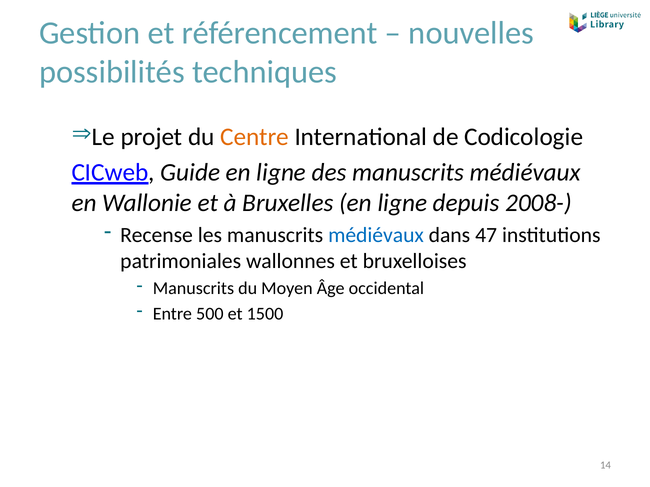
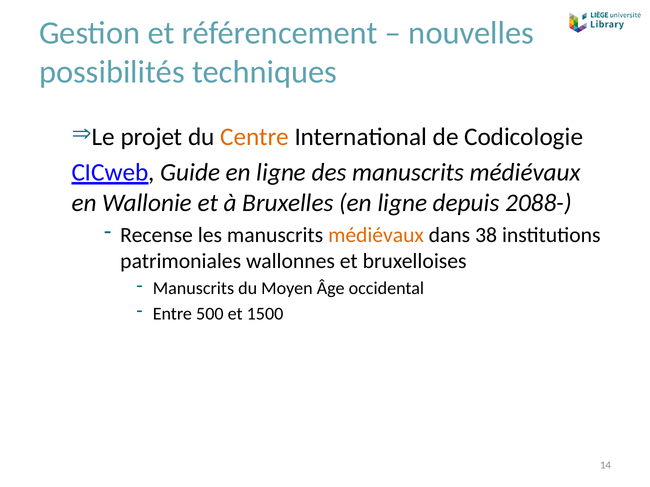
2008-: 2008- -> 2088-
médiévaux at (376, 236) colour: blue -> orange
47: 47 -> 38
